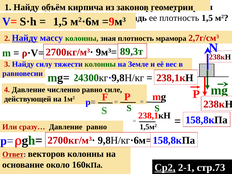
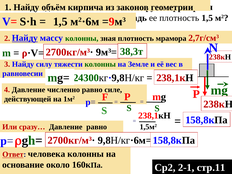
89,3т: 89,3т -> 38,3т
векторов: векторов -> человека
Ср2 underline: present -> none
стр.73: стр.73 -> стр.11
